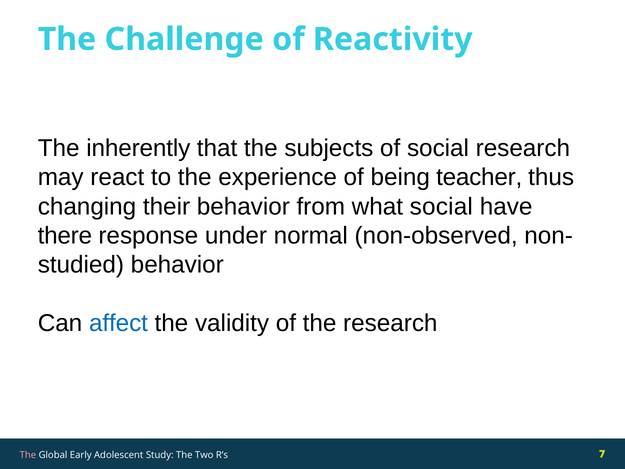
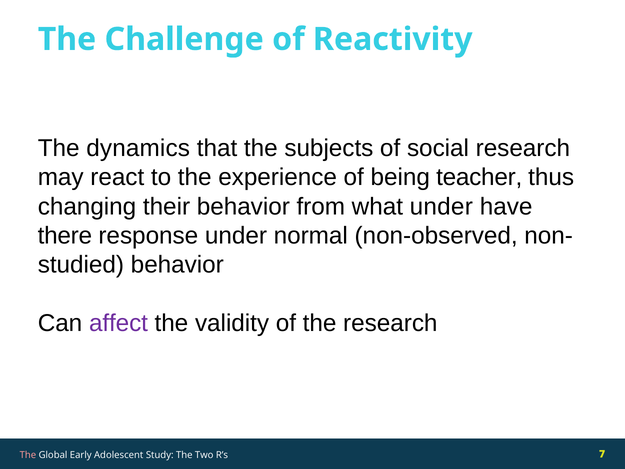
inherently: inherently -> dynamics
what social: social -> under
affect colour: blue -> purple
